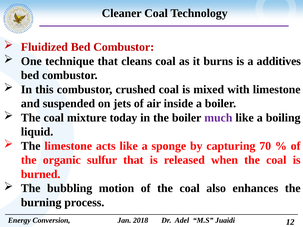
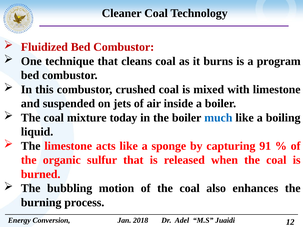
additives: additives -> program
much colour: purple -> blue
70: 70 -> 91
